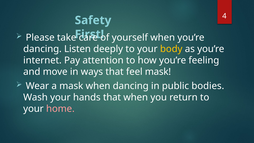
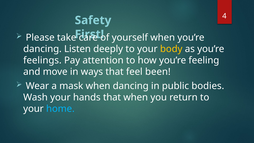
internet: internet -> feelings
feel mask: mask -> been
home colour: pink -> light blue
